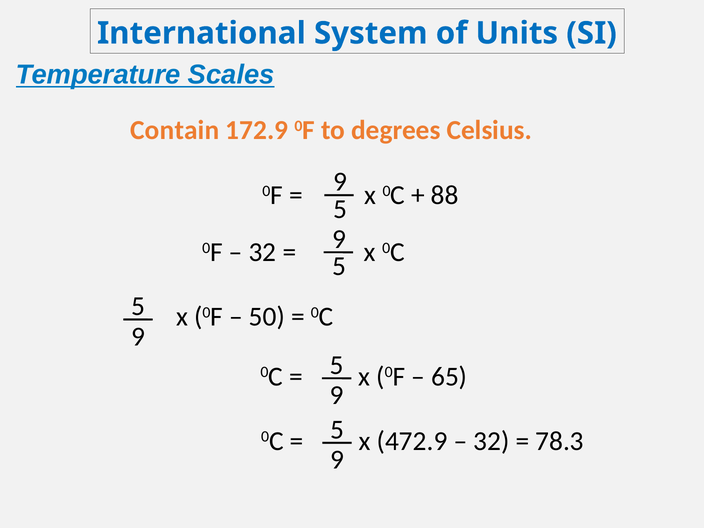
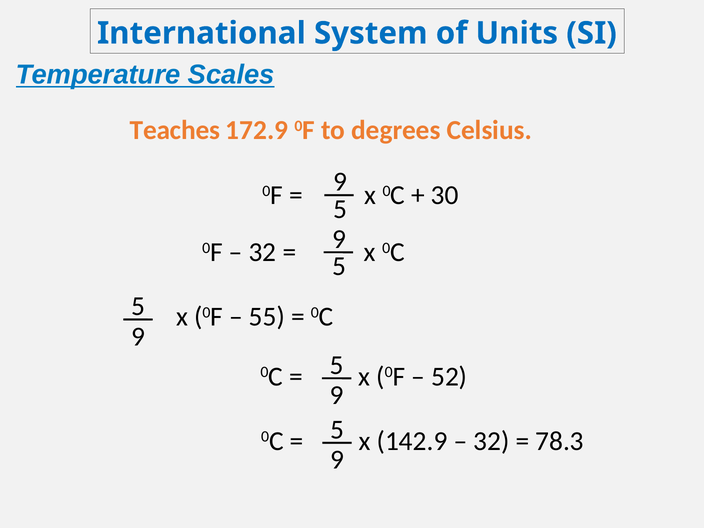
Contain: Contain -> Teaches
88: 88 -> 30
50: 50 -> 55
65: 65 -> 52
472.9: 472.9 -> 142.9
